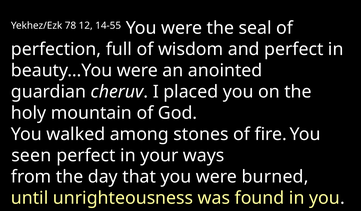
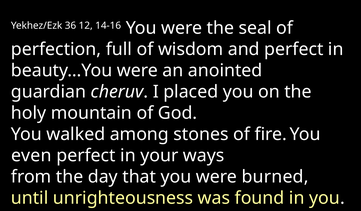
78: 78 -> 36
14-55: 14-55 -> 14-16
seen: seen -> even
